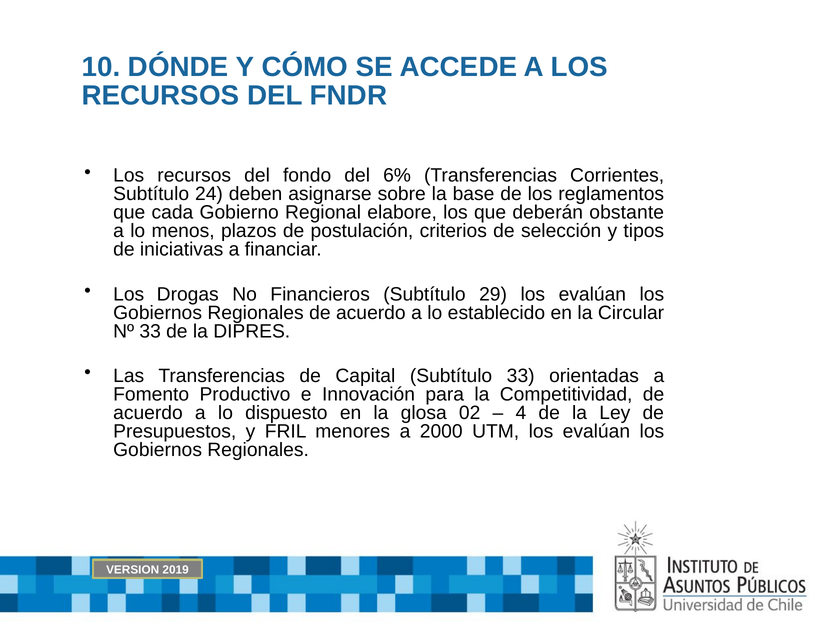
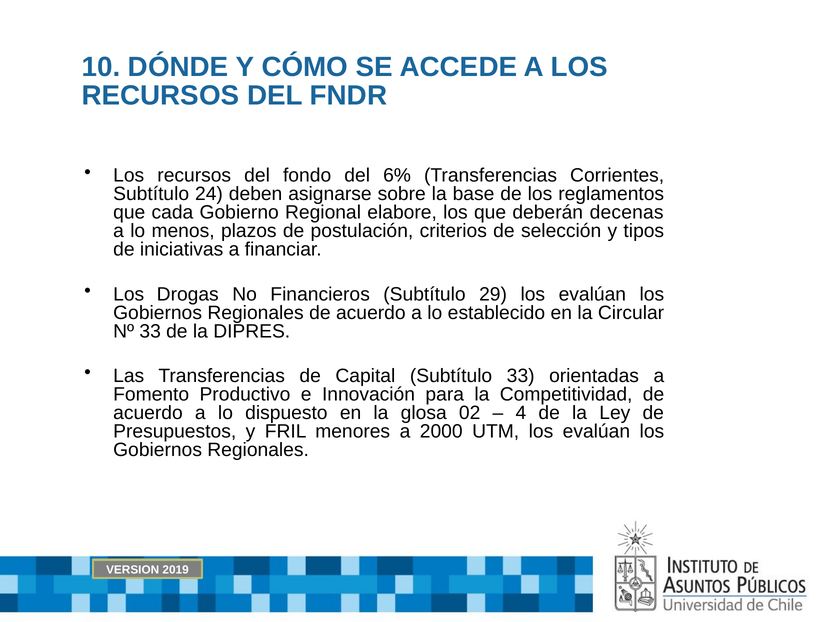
obstante: obstante -> decenas
